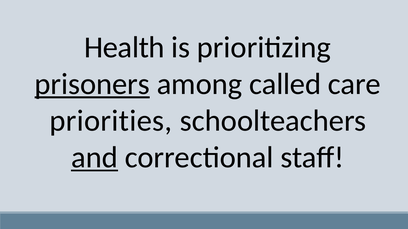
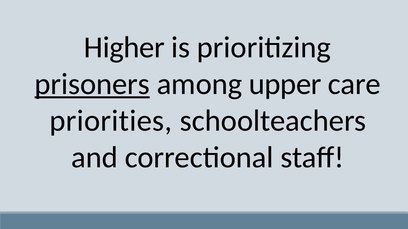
Health: Health -> Higher
called: called -> upper
and underline: present -> none
